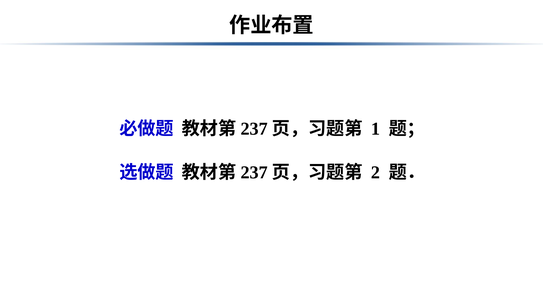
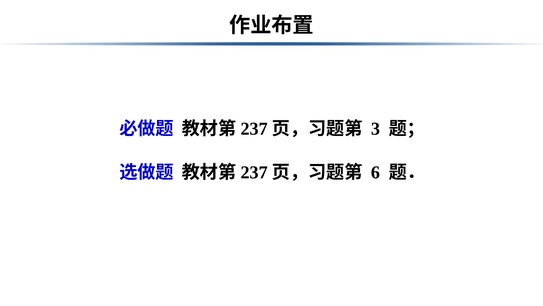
1: 1 -> 3
2: 2 -> 6
